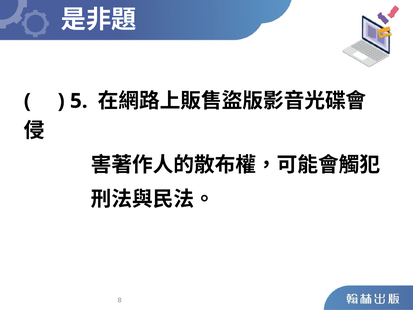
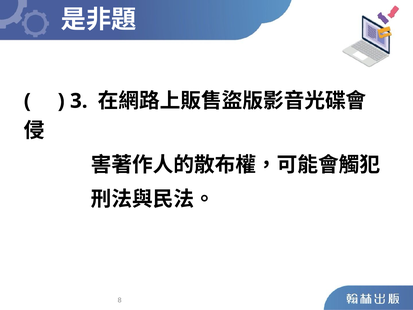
5: 5 -> 3
